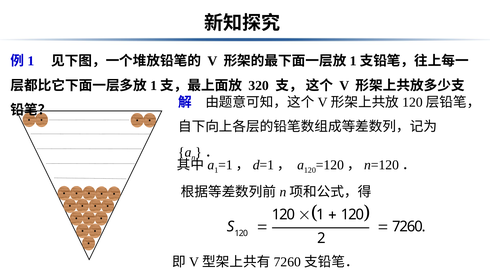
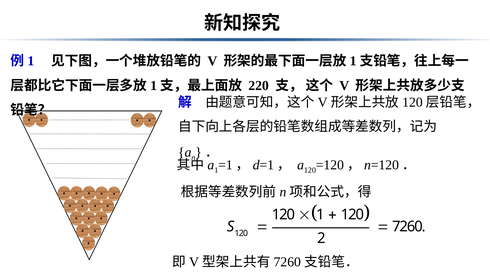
320: 320 -> 220
